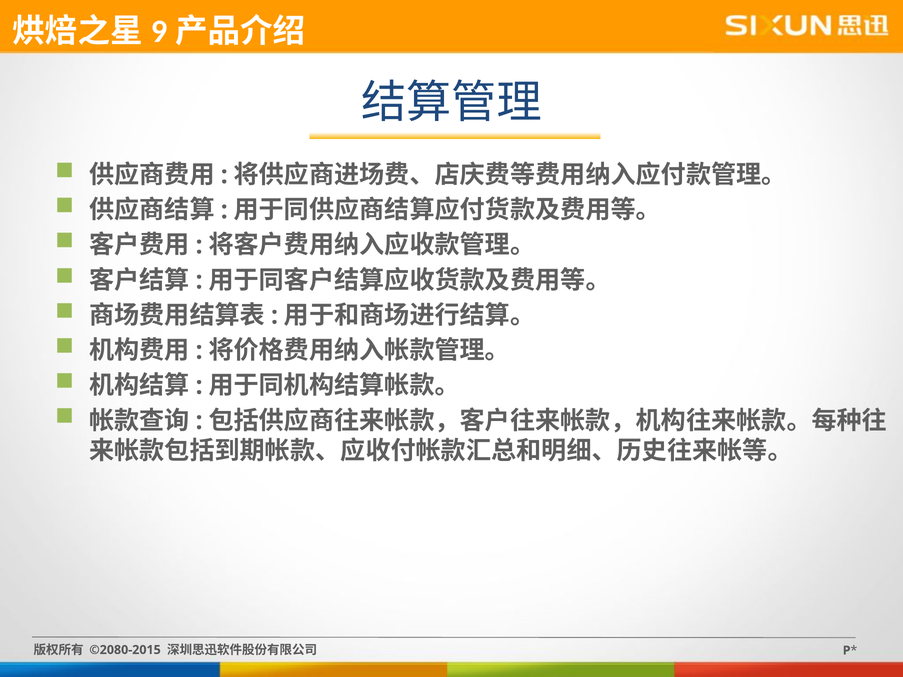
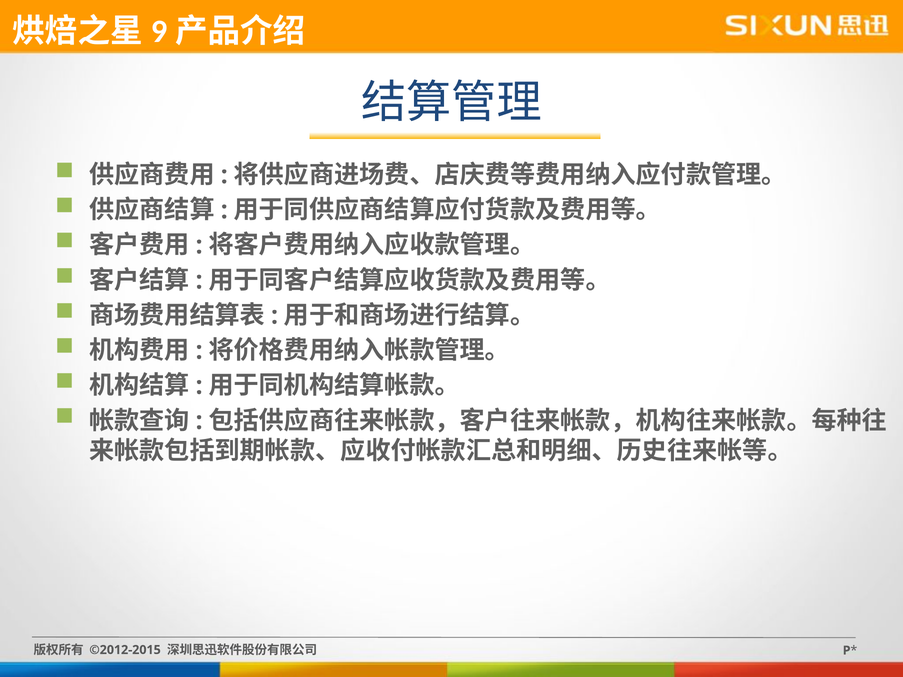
©2080-2015: ©2080-2015 -> ©2012-2015
